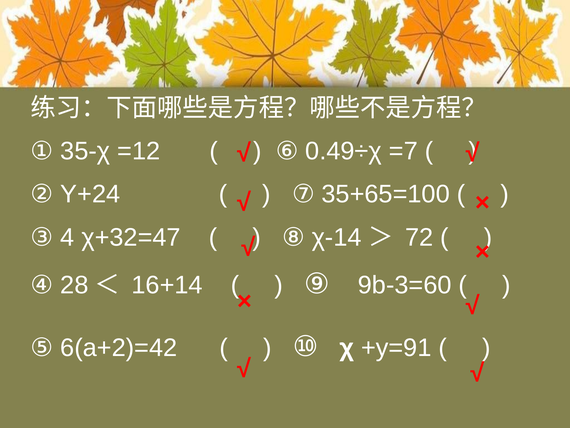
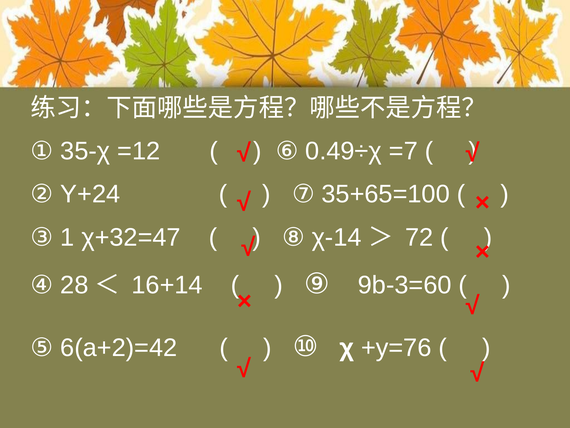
4: 4 -> 1
+y=91: +y=91 -> +y=76
